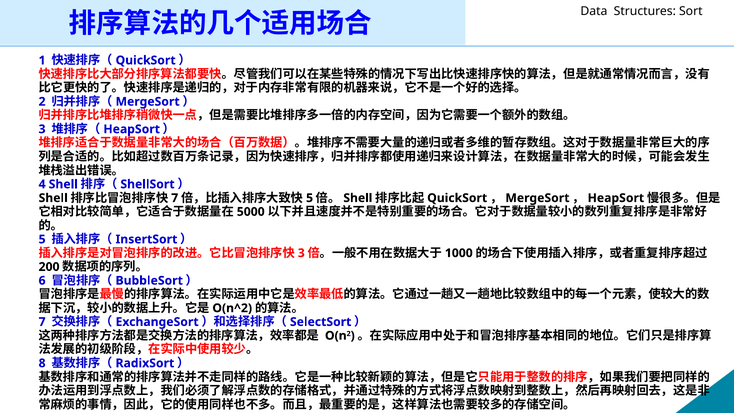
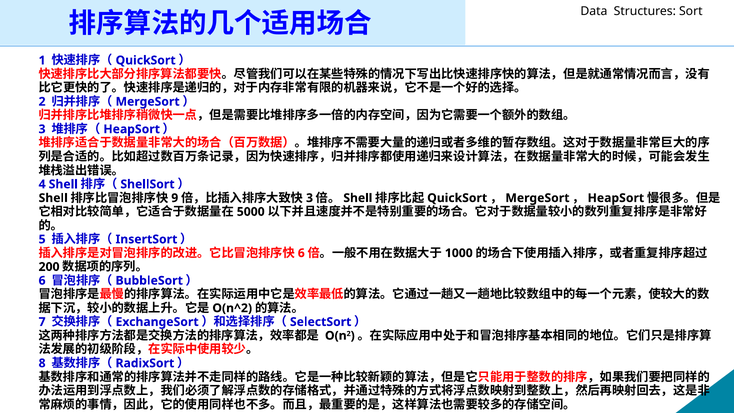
7 at (175, 198): 7 -> 9
5 at (310, 198): 5 -> 3
3 at (301, 253): 3 -> 6
